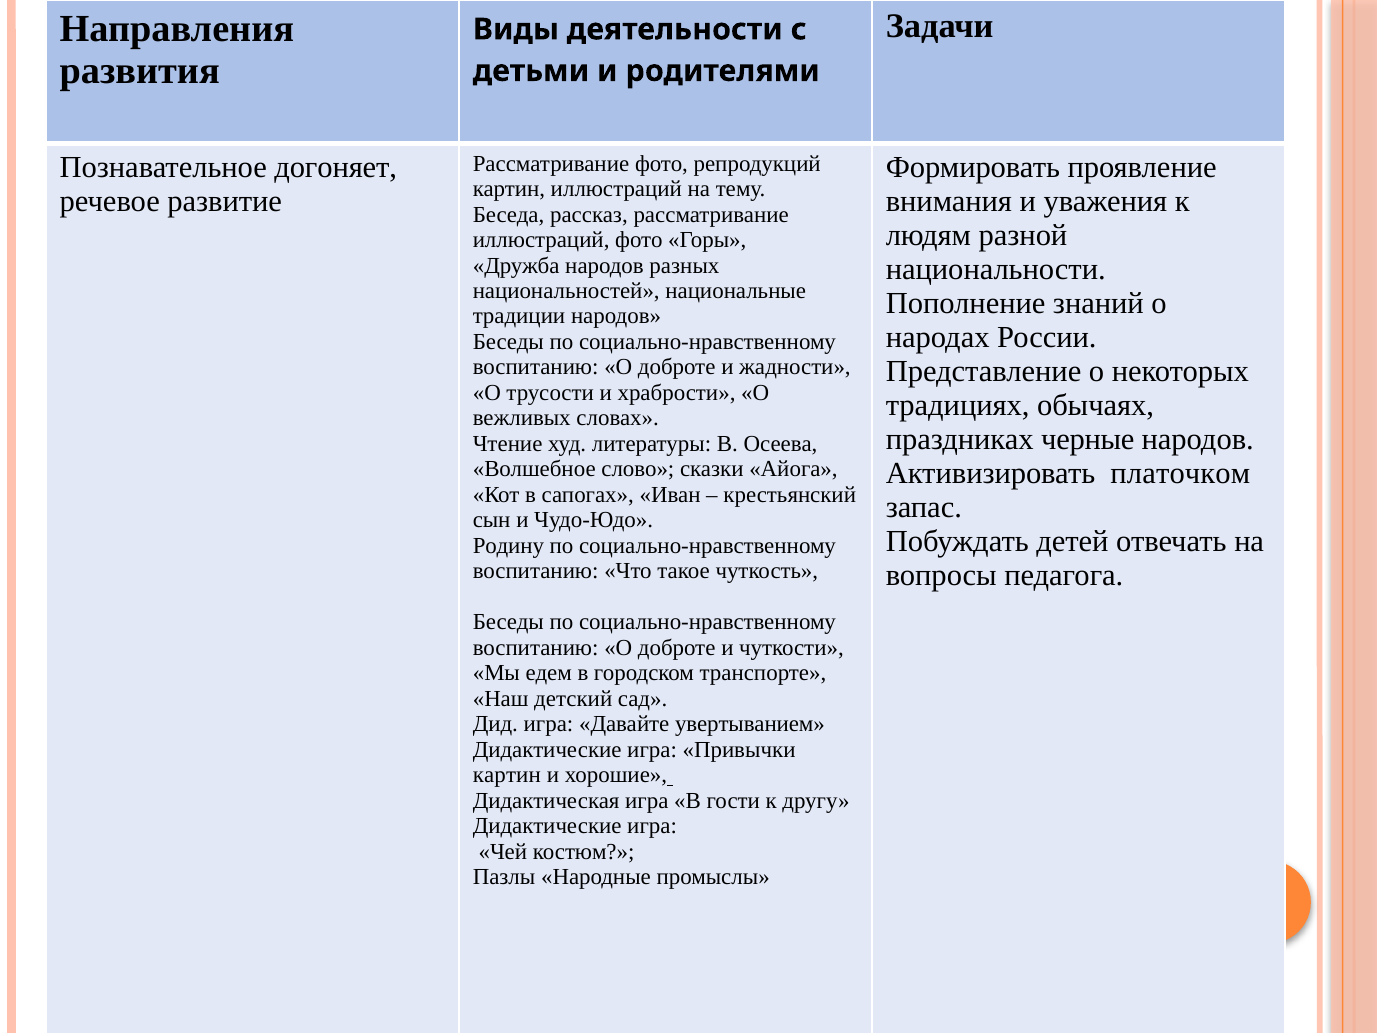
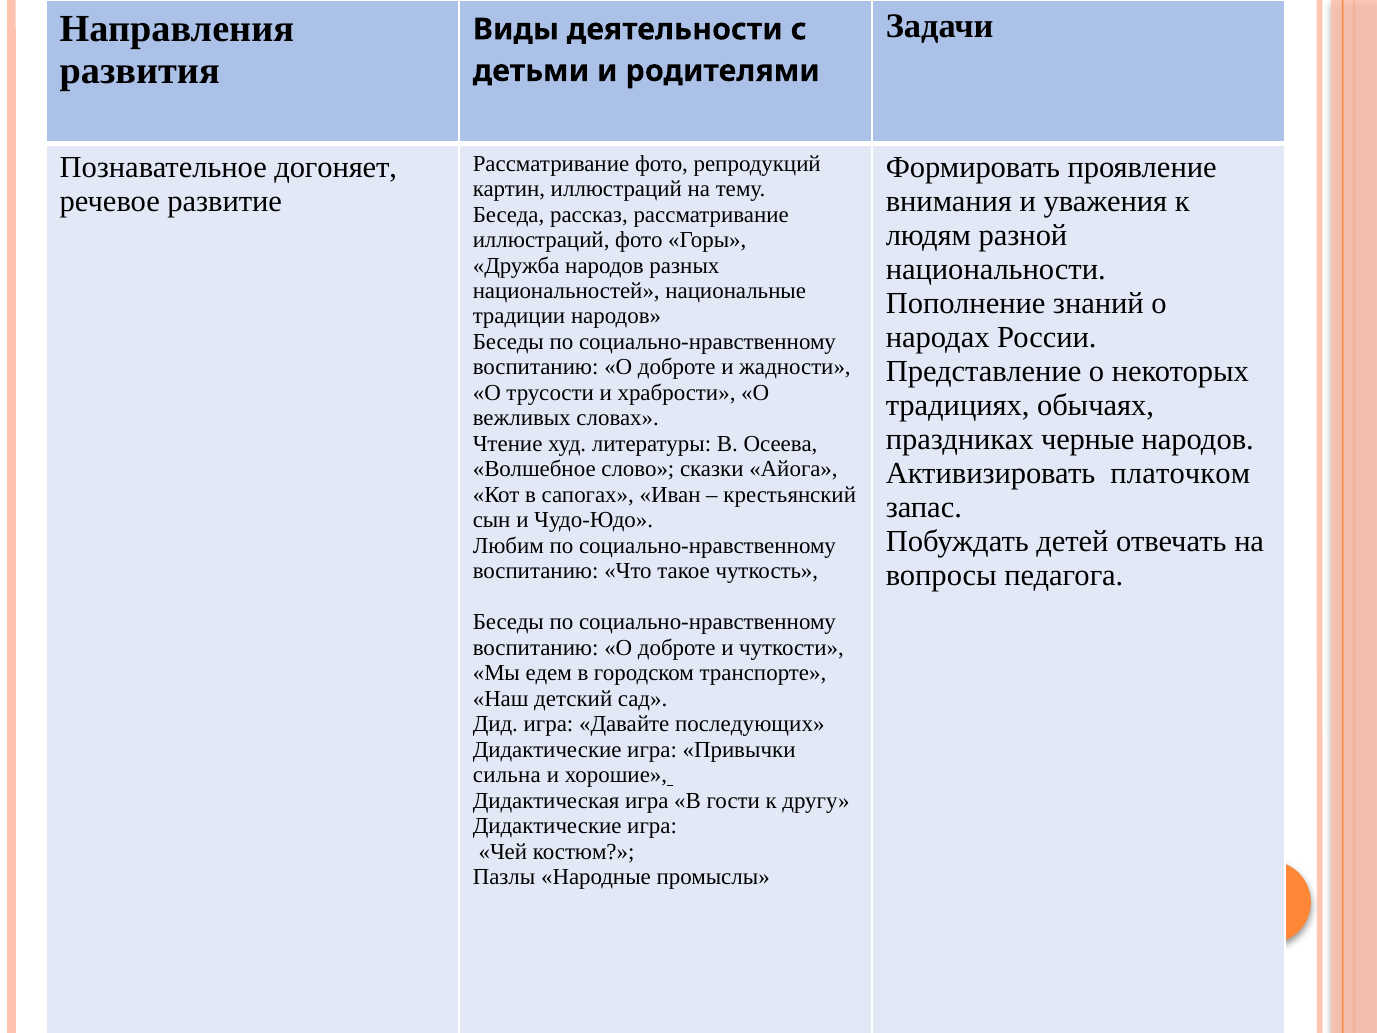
Родину: Родину -> Любим
увертыванием: увертыванием -> последующих
картин at (507, 775): картин -> сильна
